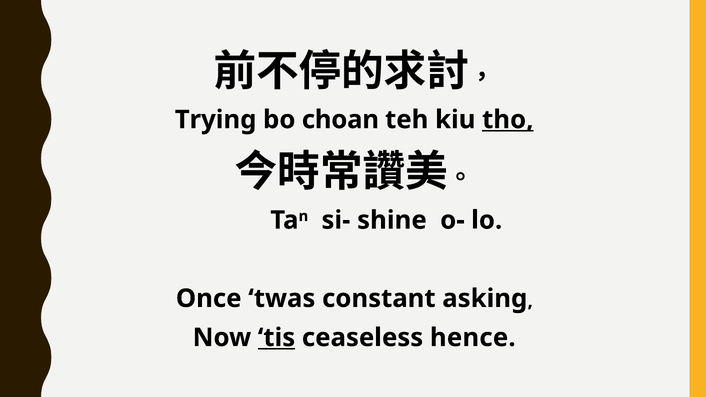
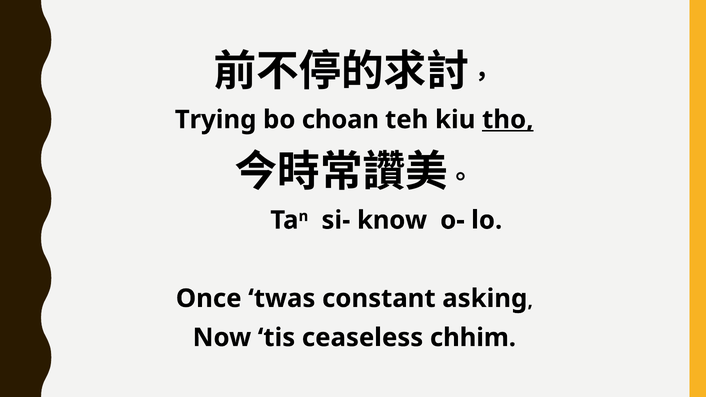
shine: shine -> know
tis underline: present -> none
hence: hence -> chhim
